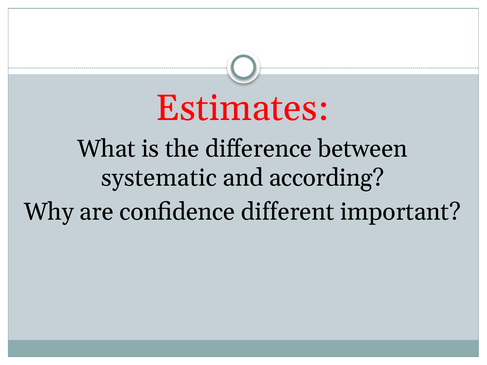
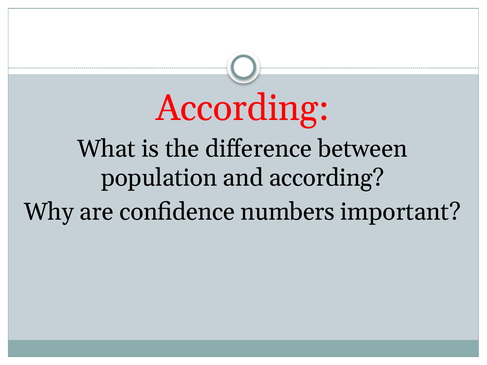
Estimates at (242, 108): Estimates -> According
systematic: systematic -> population
different: different -> numbers
